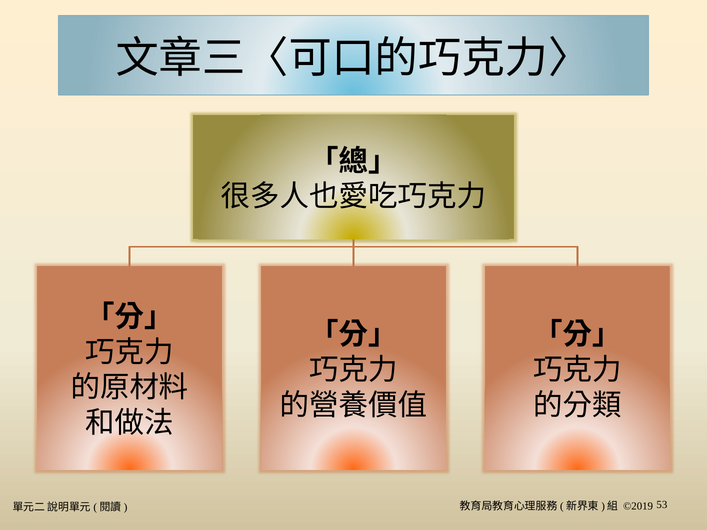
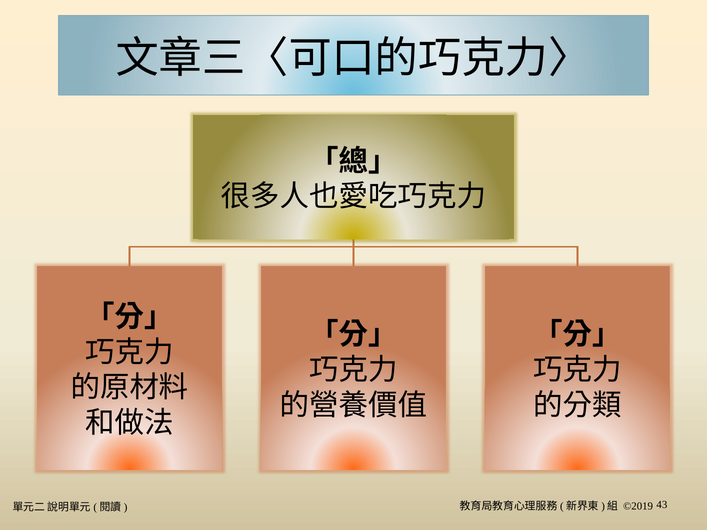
53: 53 -> 43
